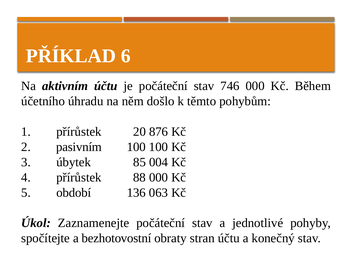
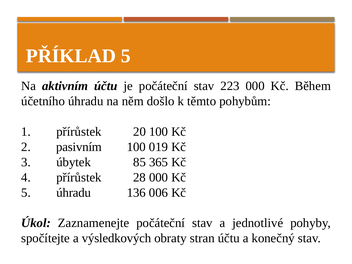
PŘÍKLAD 6: 6 -> 5
746: 746 -> 223
20 876: 876 -> 100
100 100: 100 -> 019
004: 004 -> 365
88: 88 -> 28
5 období: období -> úhradu
063: 063 -> 006
bezhotovostní: bezhotovostní -> výsledkových
